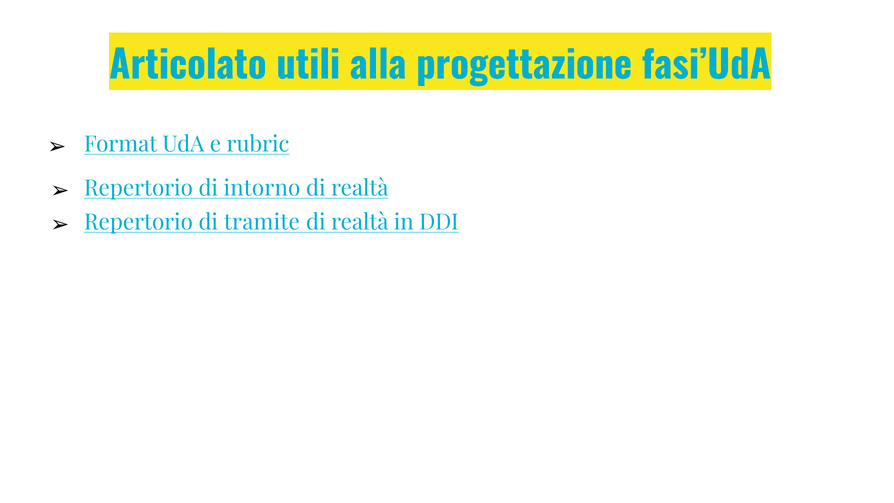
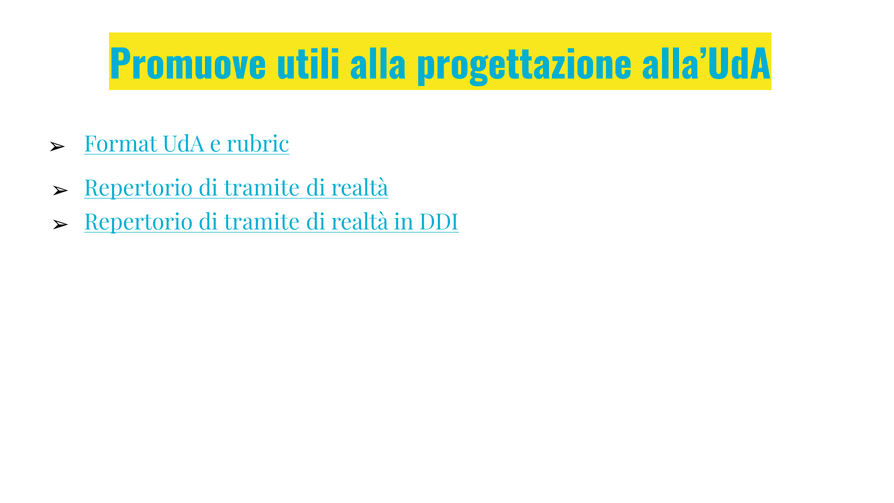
Articolato: Articolato -> Promuove
fasi’UdA: fasi’UdA -> alla’UdA
intorno at (262, 188): intorno -> tramite
